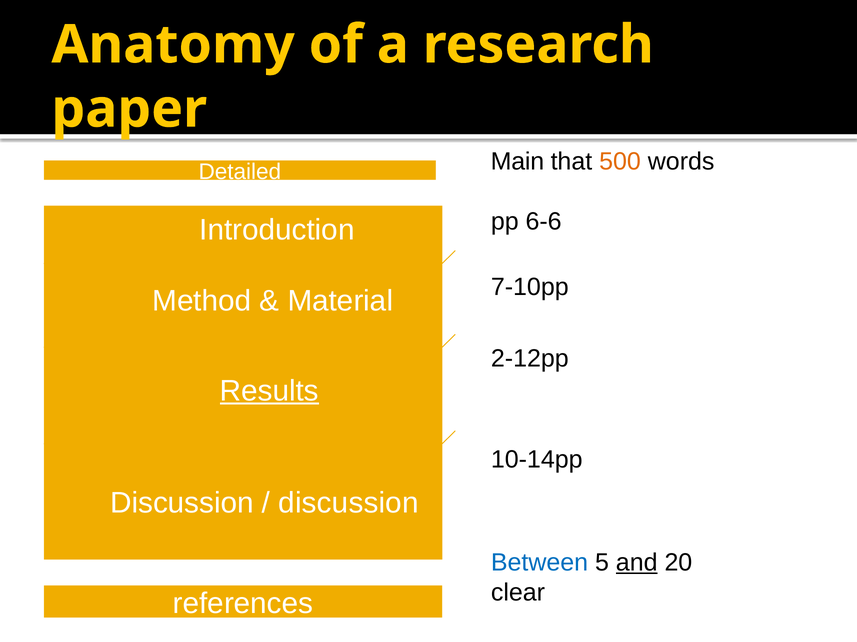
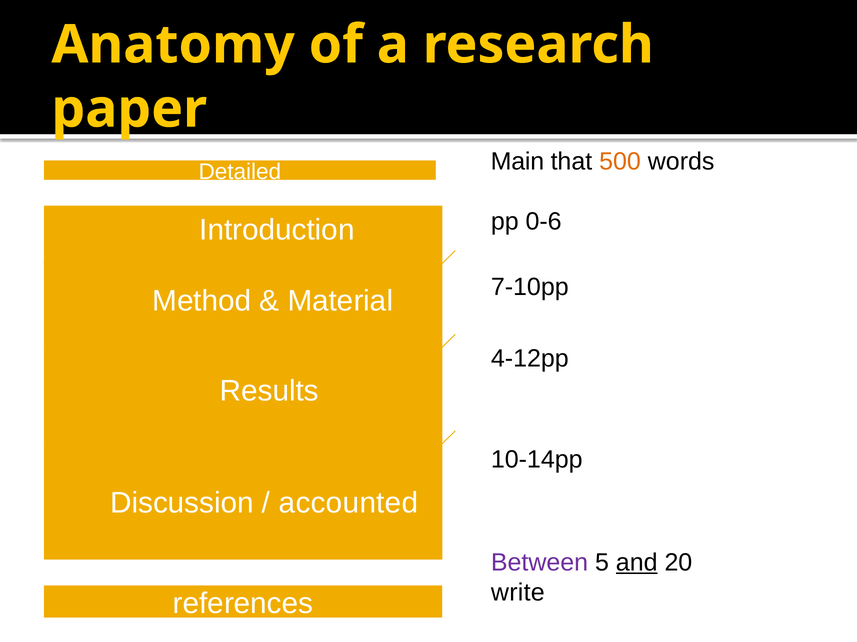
6-6: 6-6 -> 0-6
2-12pp: 2-12pp -> 4-12pp
Results underline: present -> none
discussion at (349, 504): discussion -> accounted
Between colour: blue -> purple
clear: clear -> write
